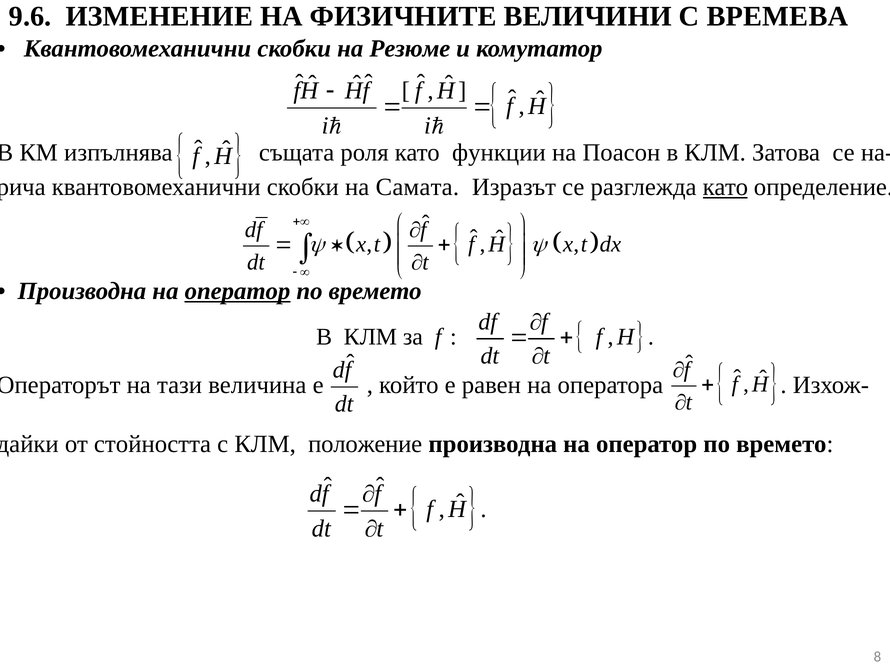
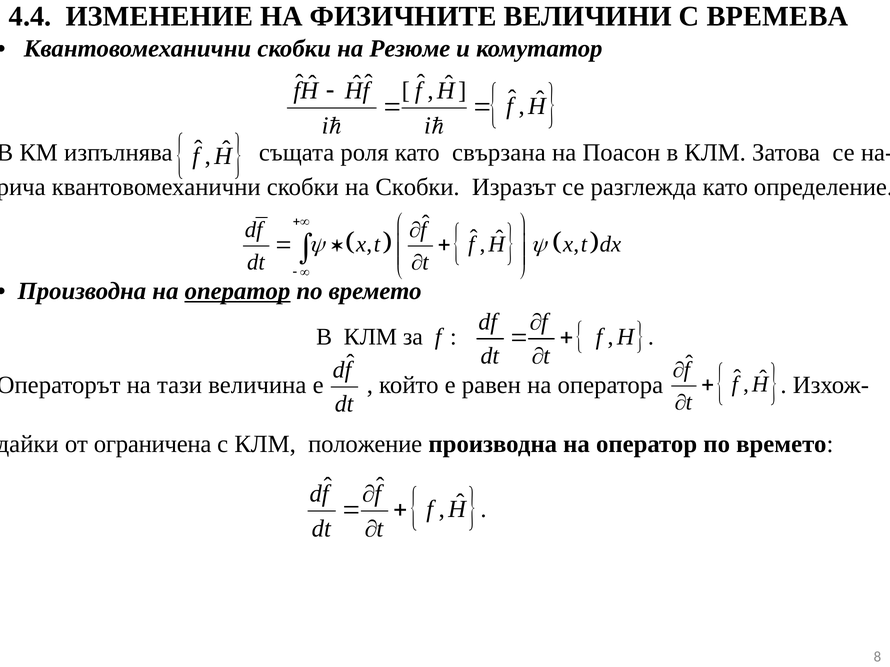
9.6: 9.6 -> 4.4
функции: функции -> свързана
на Самата: Самата -> Скобки
като at (725, 187) underline: present -> none
стойността: стойността -> ограничена
